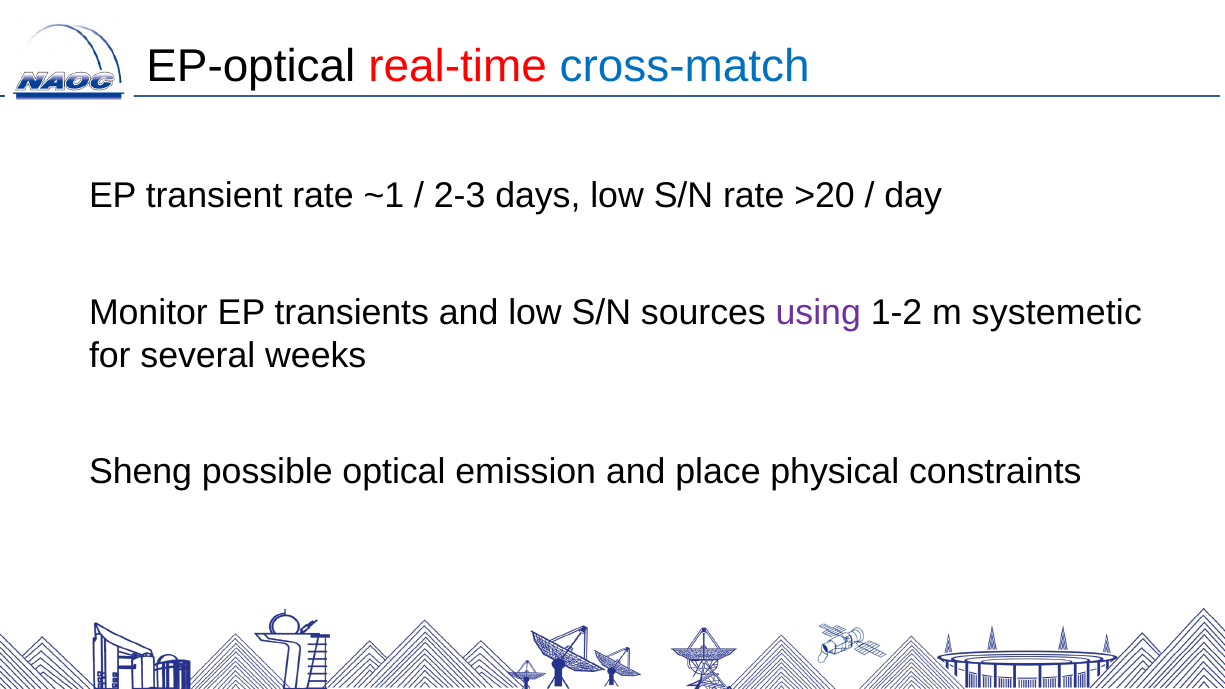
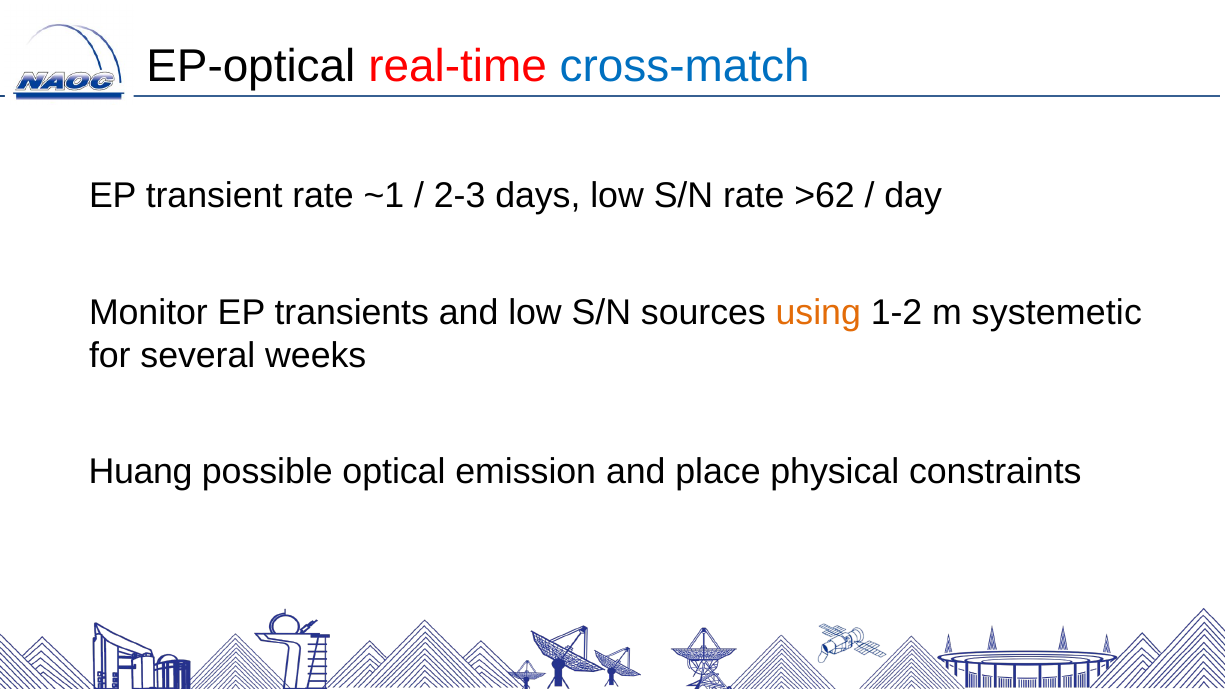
>20: >20 -> >62
using colour: purple -> orange
Sheng: Sheng -> Huang
